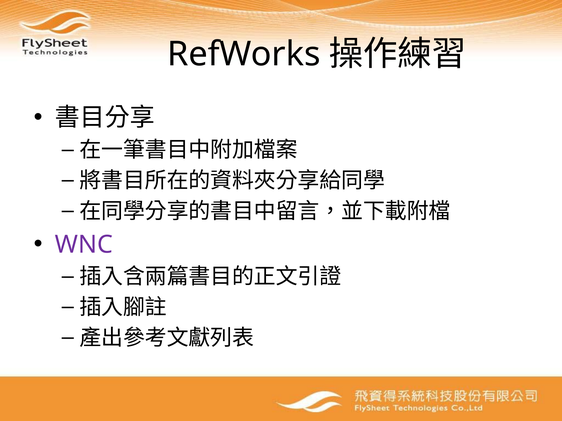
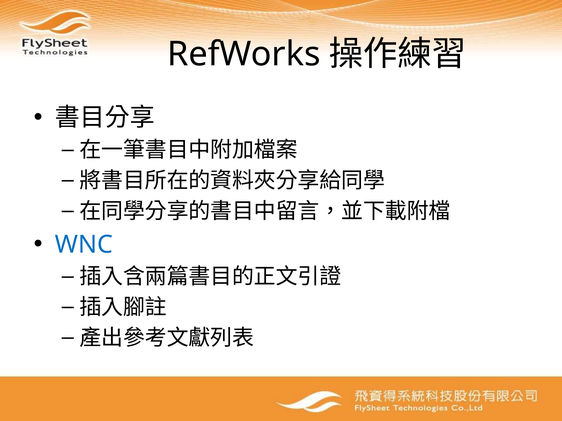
WNC colour: purple -> blue
